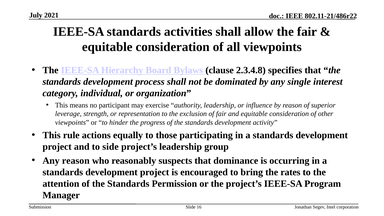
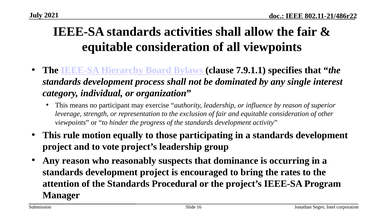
2.3.4.8: 2.3.4.8 -> 7.9.1.1
actions: actions -> motion
side: side -> vote
Permission: Permission -> Procedural
